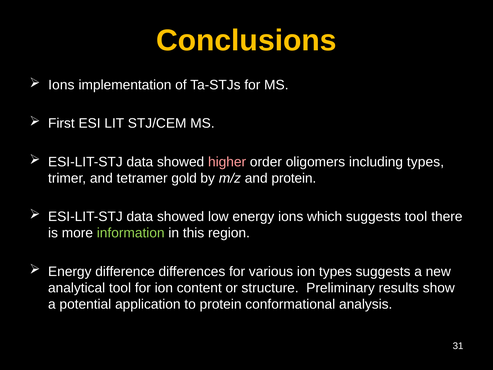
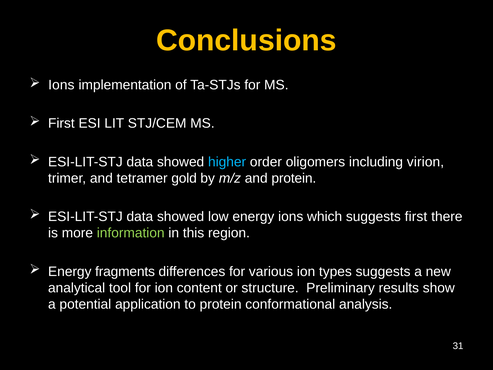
higher colour: pink -> light blue
including types: types -> virion
suggests tool: tool -> first
difference: difference -> fragments
